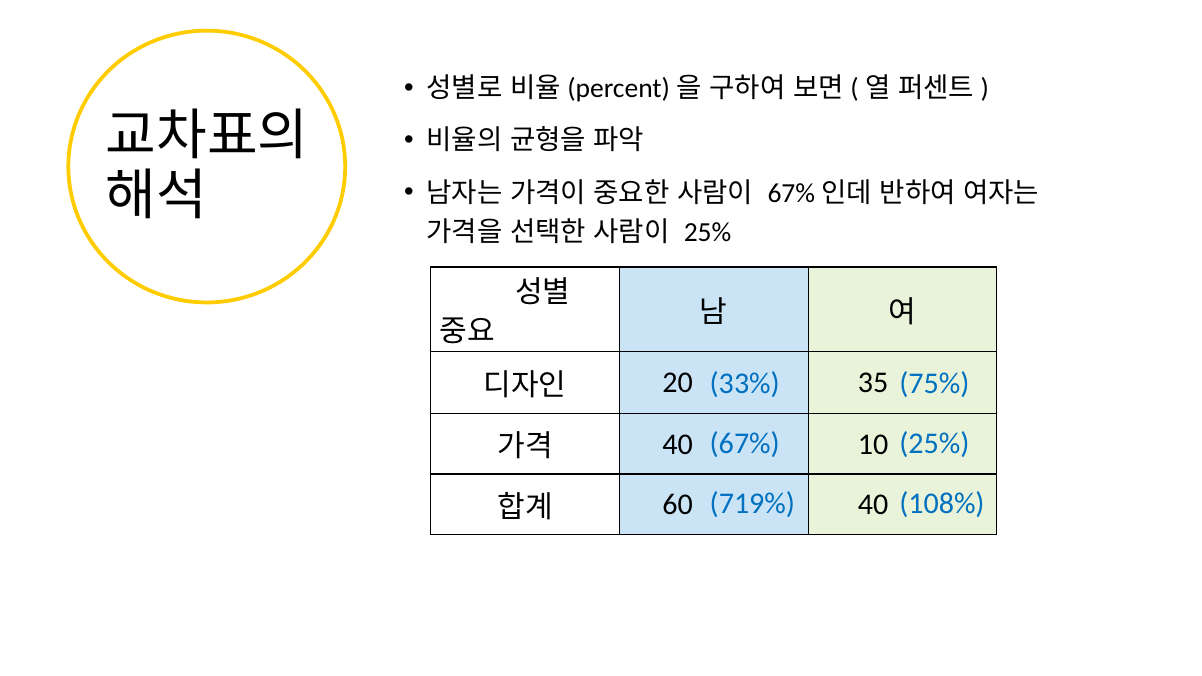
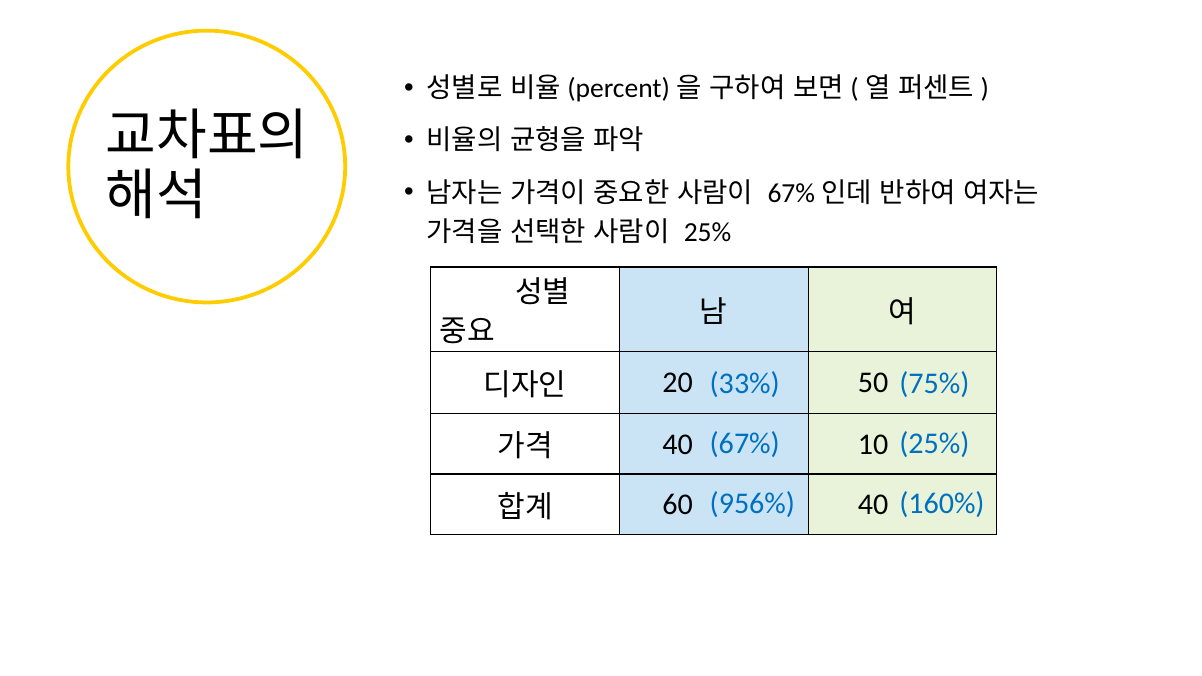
35: 35 -> 50
719%: 719% -> 956%
108%: 108% -> 160%
